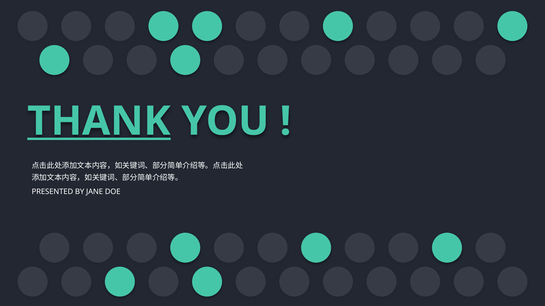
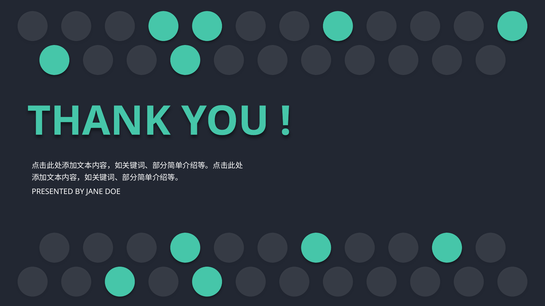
THANK underline: present -> none
